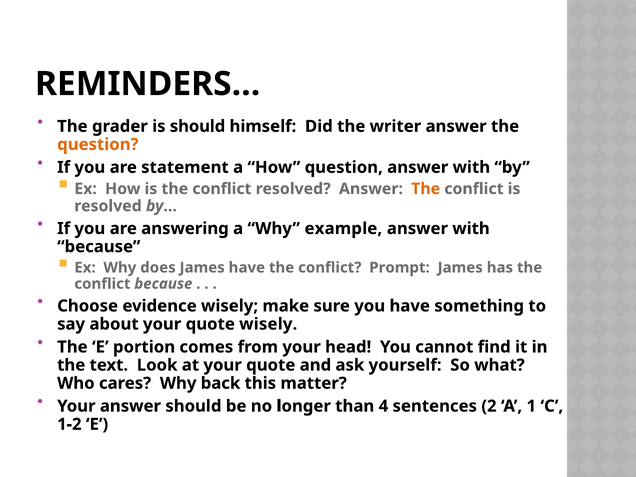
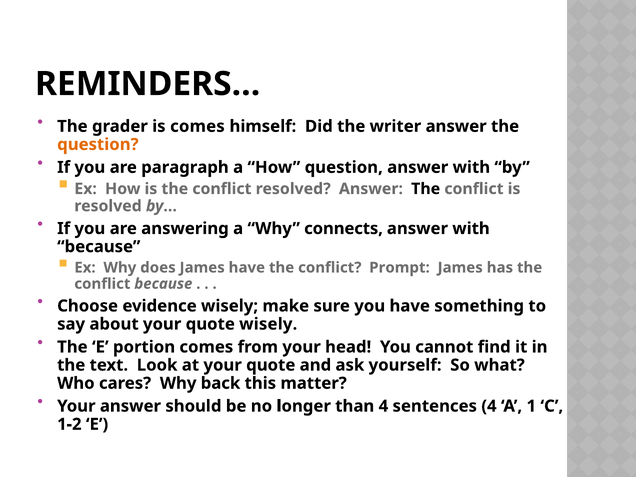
is should: should -> comes
statement: statement -> paragraph
The at (426, 189) colour: orange -> black
example: example -> connects
sentences 2: 2 -> 4
